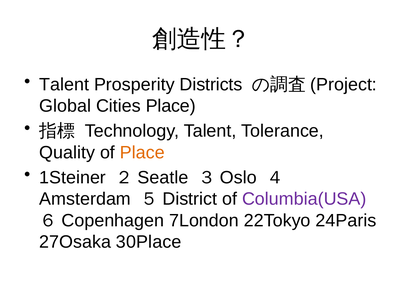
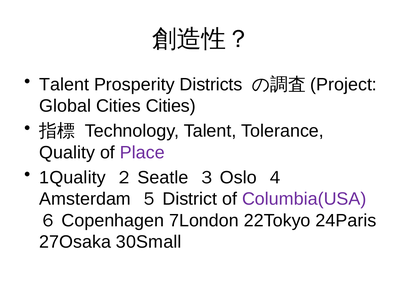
Cities Place: Place -> Cities
Place at (142, 153) colour: orange -> purple
1Steiner: 1Steiner -> 1Quality
30Place: 30Place -> 30Small
